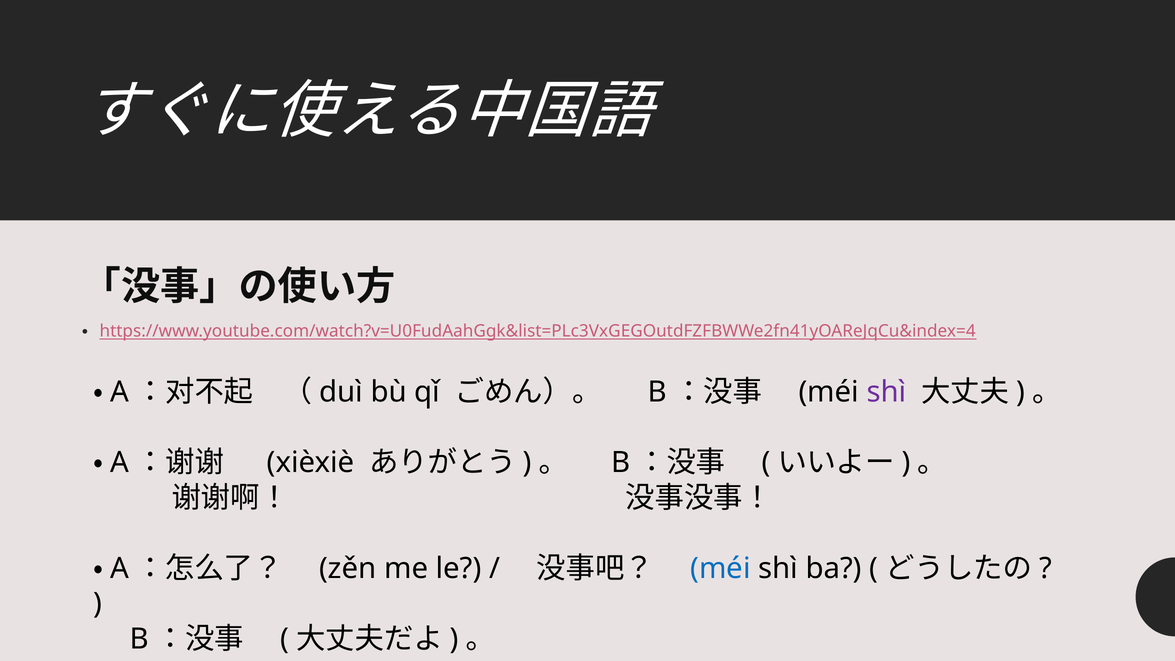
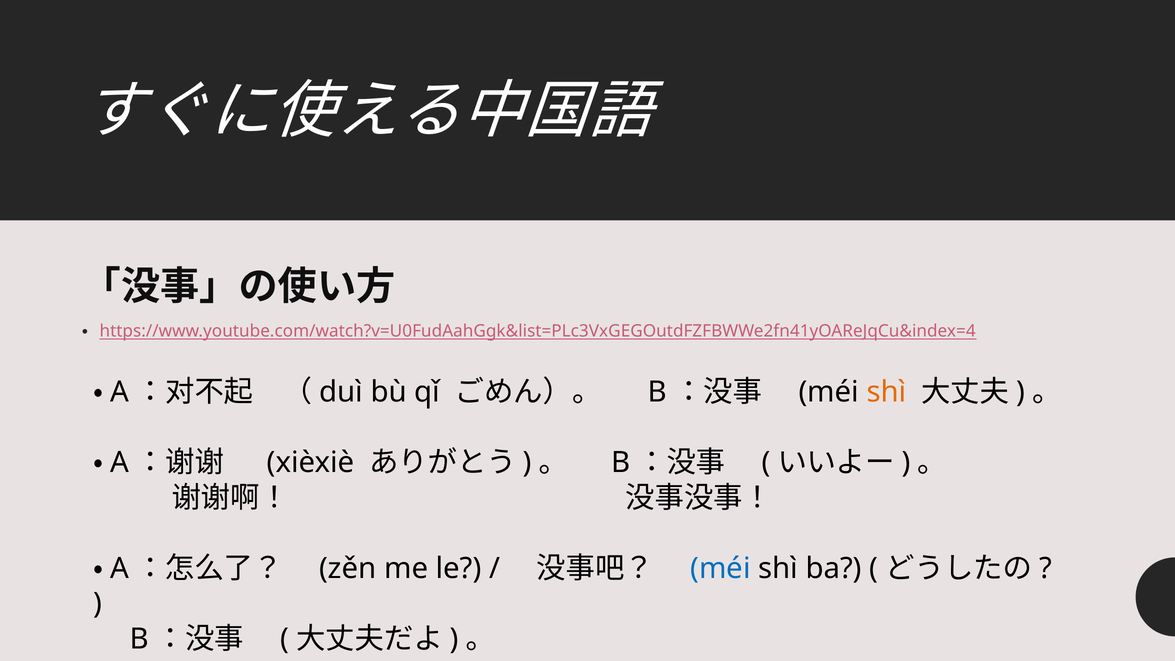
shì at (887, 392) colour: purple -> orange
